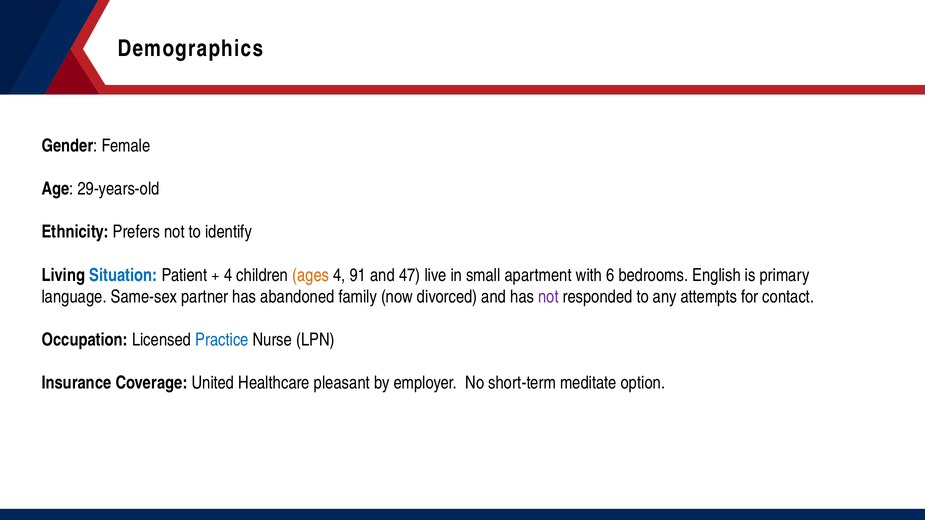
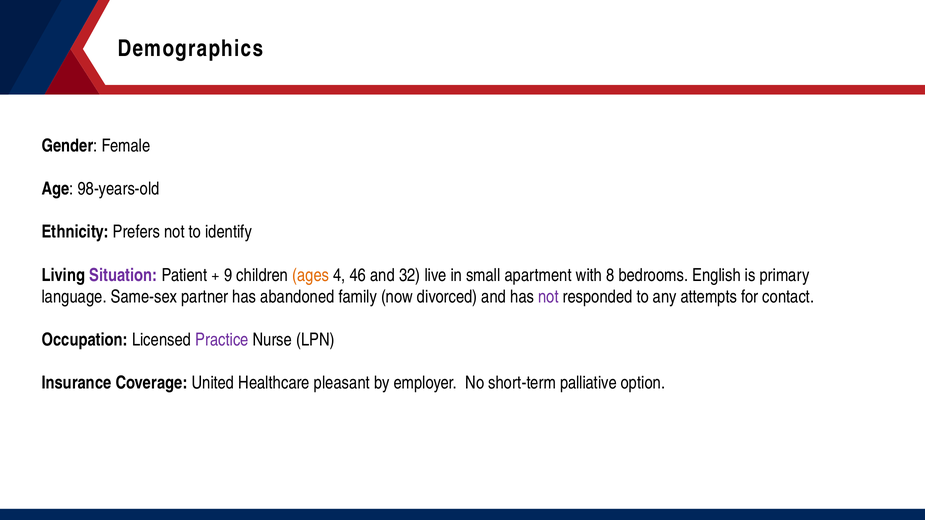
29-years-old: 29-years-old -> 98-years-old
Situation colour: blue -> purple
4 at (228, 275): 4 -> 9
91: 91 -> 46
47: 47 -> 32
6: 6 -> 8
Practice colour: blue -> purple
meditate: meditate -> palliative
